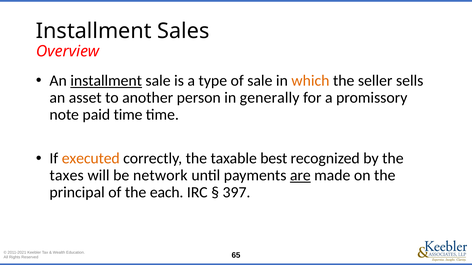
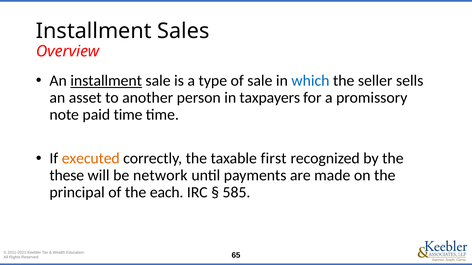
which colour: orange -> blue
generally: generally -> taxpayers
best: best -> first
taxes: taxes -> these
are underline: present -> none
397: 397 -> 585
